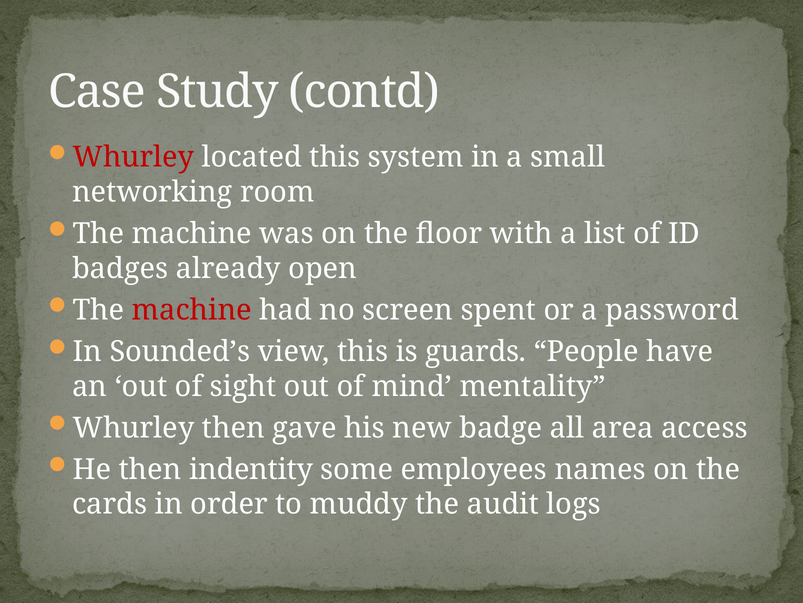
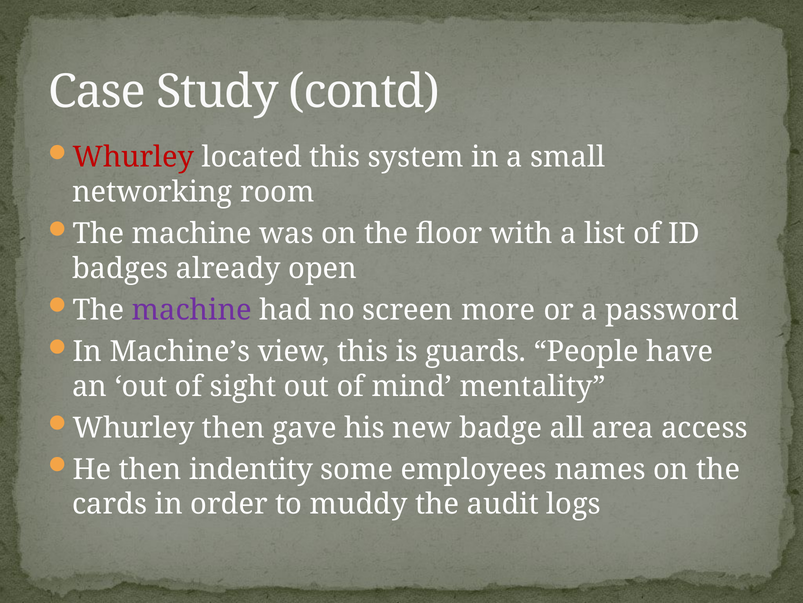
machine at (192, 310) colour: red -> purple
spent: spent -> more
Sounded’s: Sounded’s -> Machine’s
